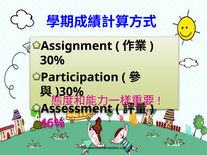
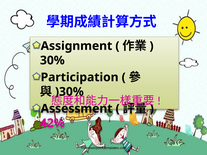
46%: 46% -> 42%
